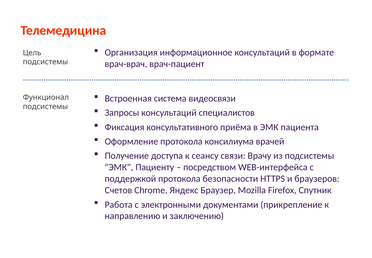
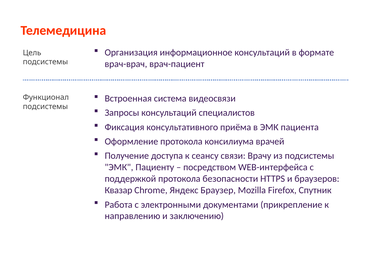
Счетов: Счетов -> Квазар
